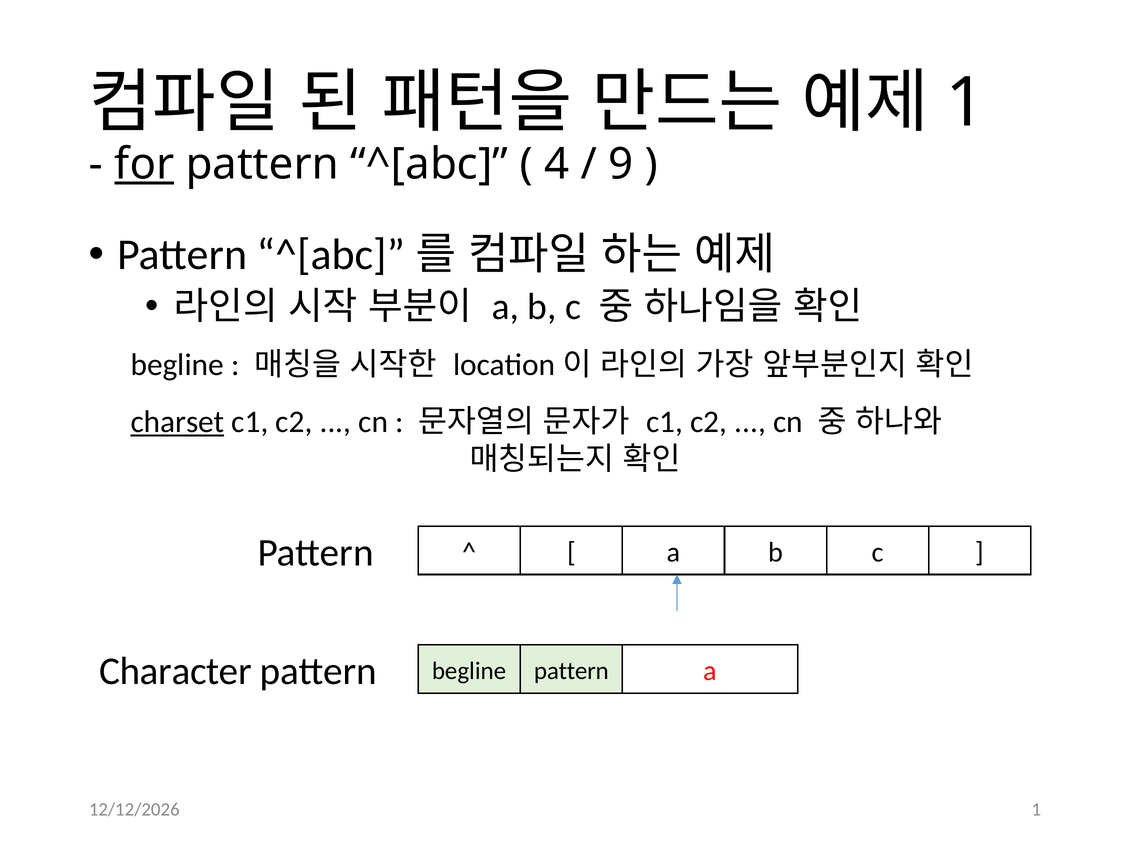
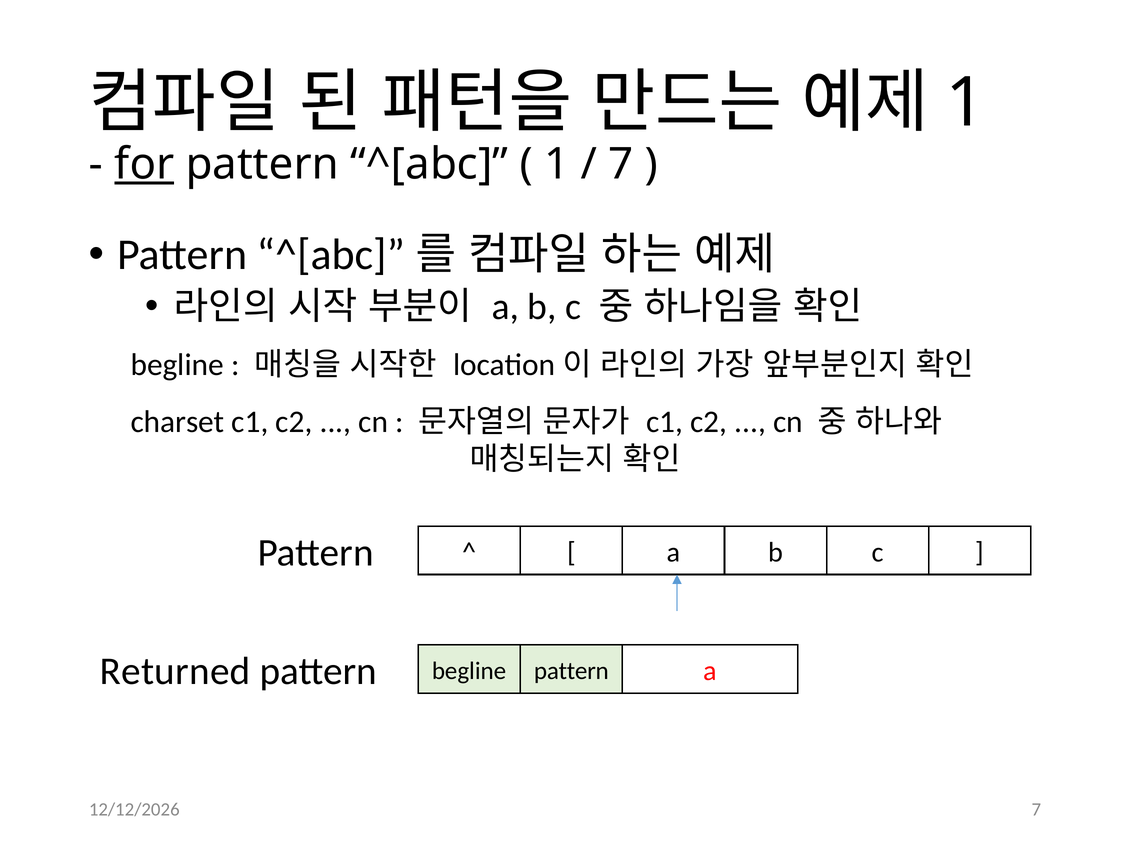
4 at (557, 164): 4 -> 1
9 at (621, 164): 9 -> 7
charset underline: present -> none
Character: Character -> Returned
1 at (1036, 809): 1 -> 7
